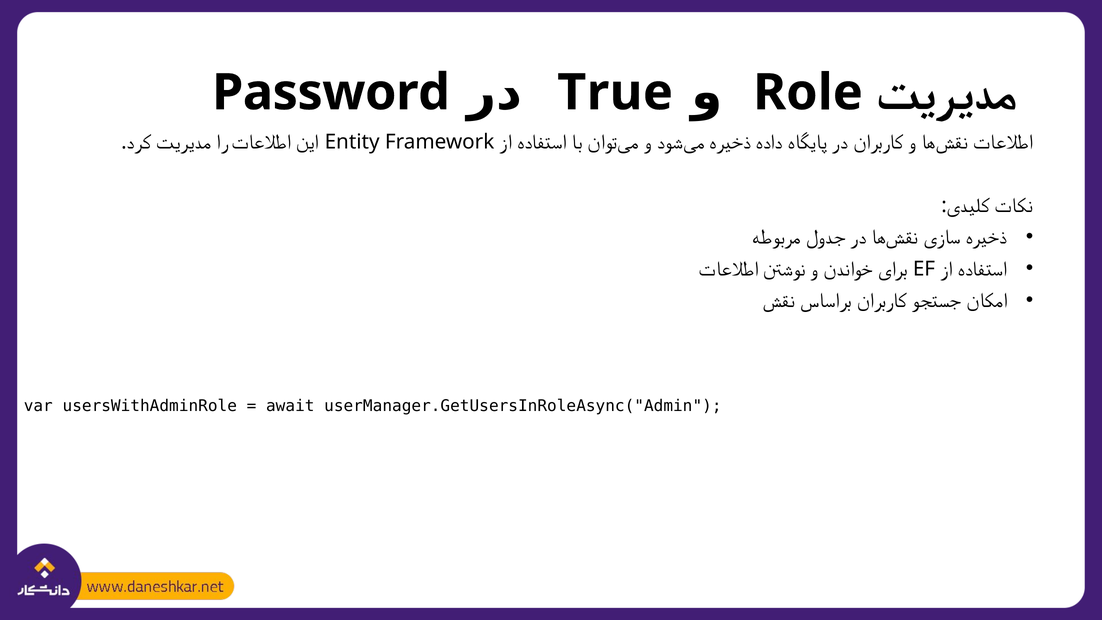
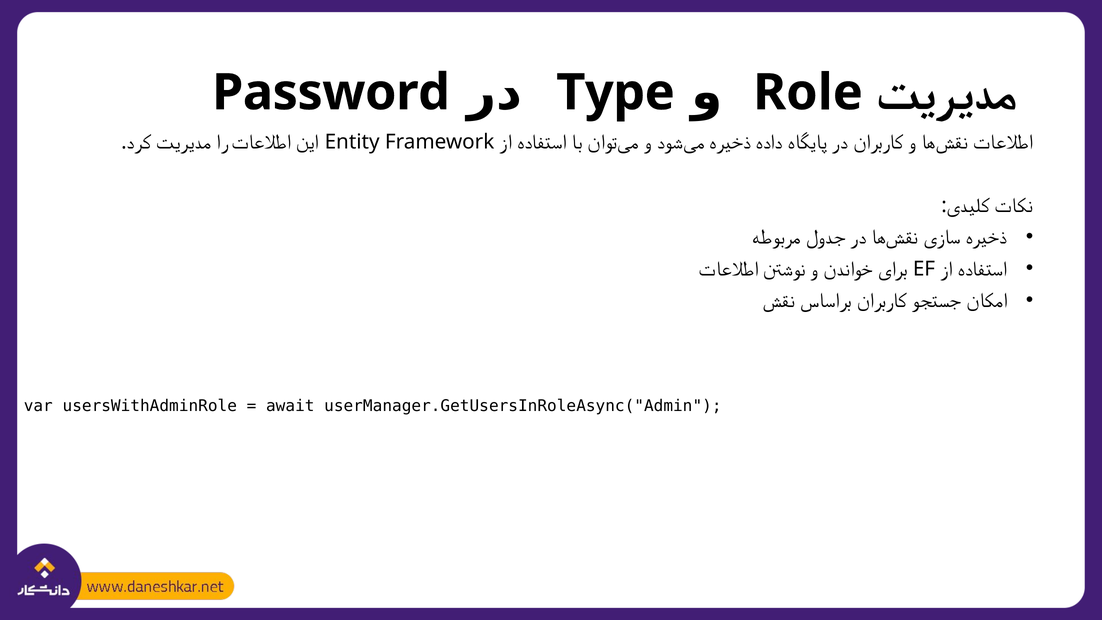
True: True -> Type
